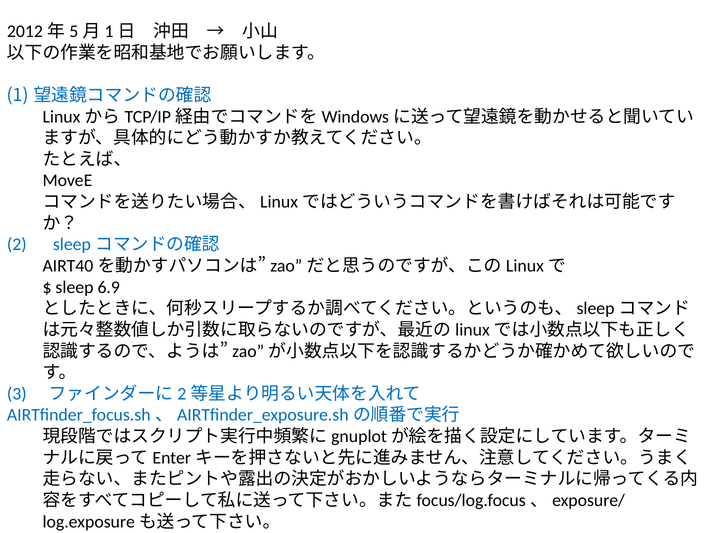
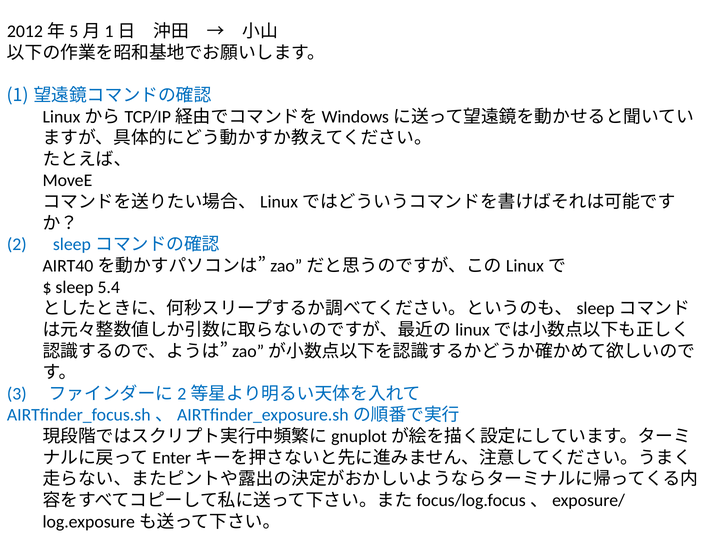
6.9: 6.9 -> 5.4
